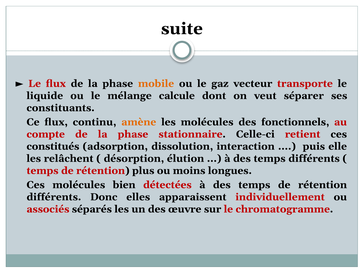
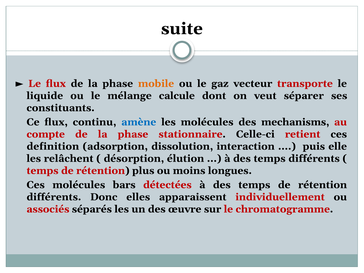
amène colour: orange -> blue
fonctionnels: fonctionnels -> mechanisms
constitués: constitués -> definition
bien: bien -> bars
